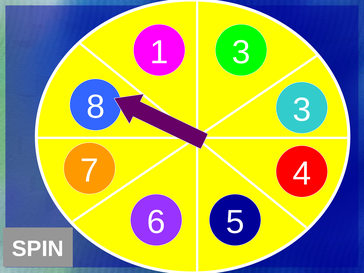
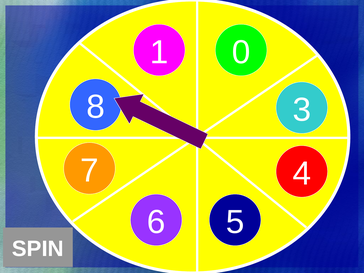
1 3: 3 -> 0
